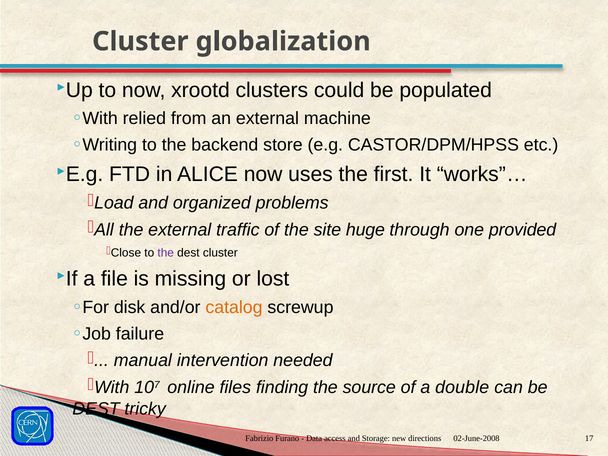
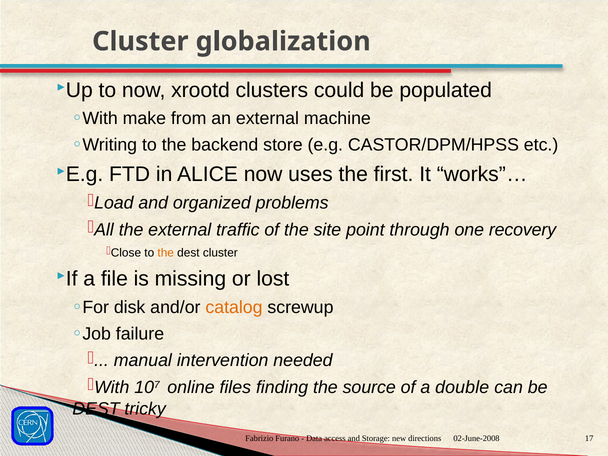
relied: relied -> make
huge: huge -> point
provided: provided -> recovery
the at (166, 253) colour: purple -> orange
